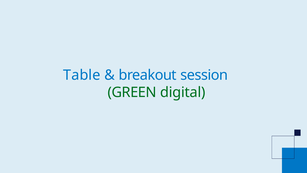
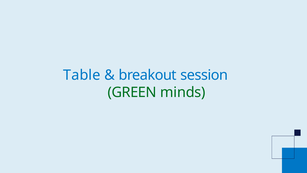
digital: digital -> minds
